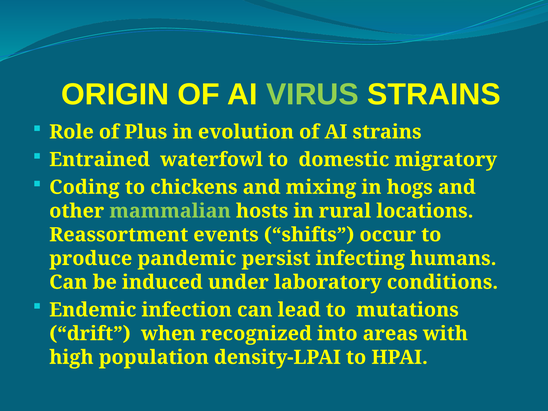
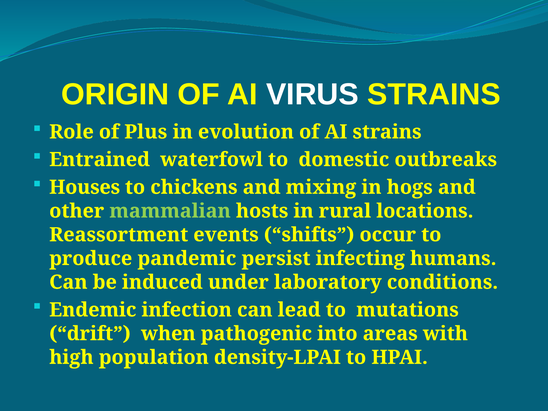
VIRUS colour: light green -> white
migratory: migratory -> outbreaks
Coding: Coding -> Houses
recognized: recognized -> pathogenic
